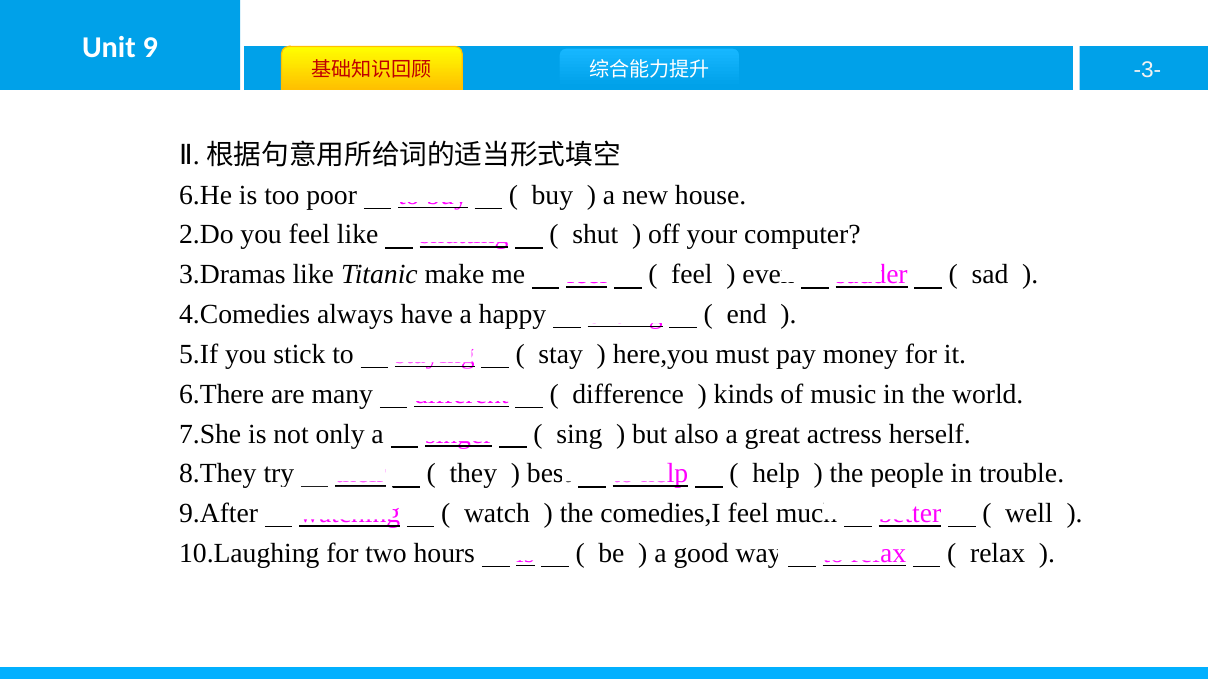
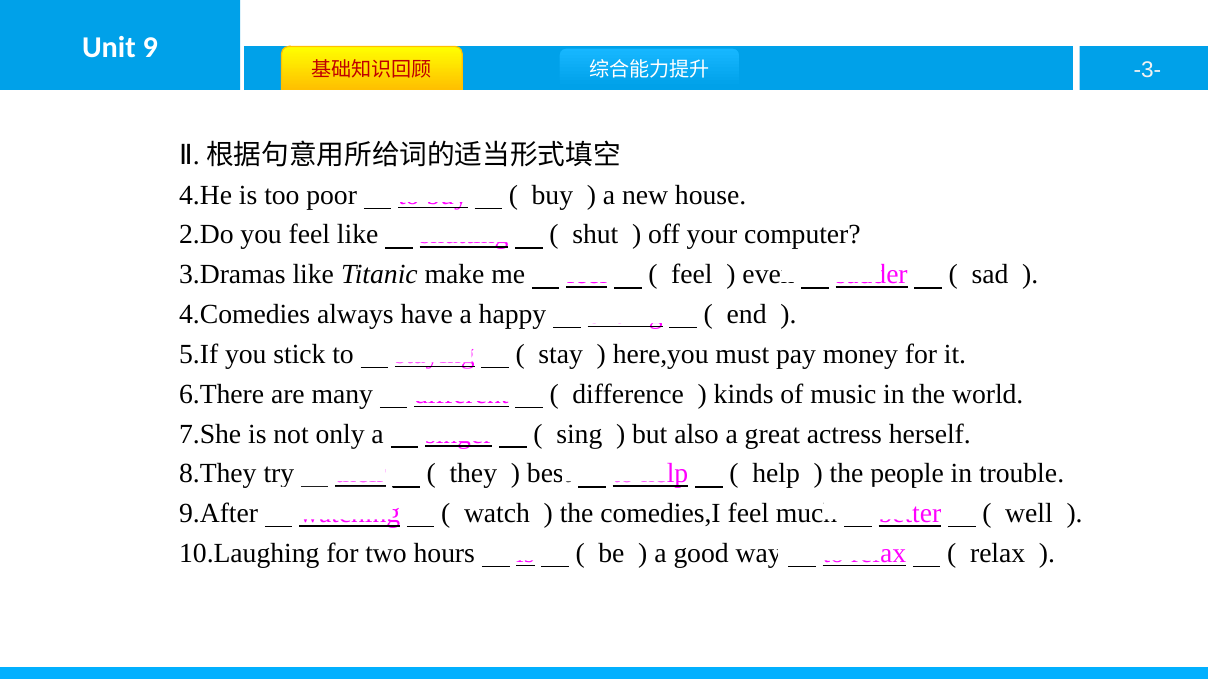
6.He: 6.He -> 4.He
